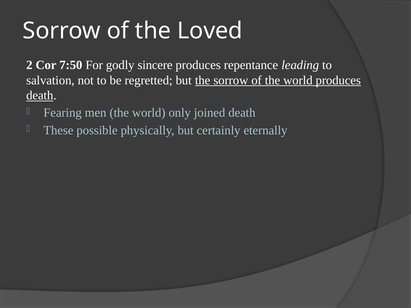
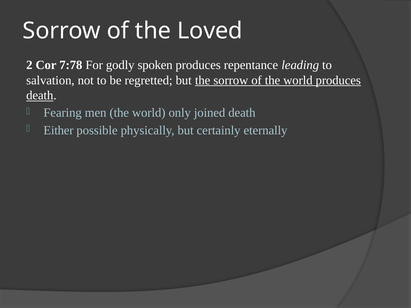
7:50: 7:50 -> 7:78
sincere: sincere -> spoken
These: These -> Either
